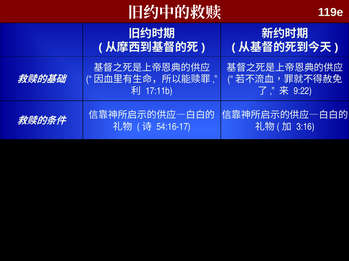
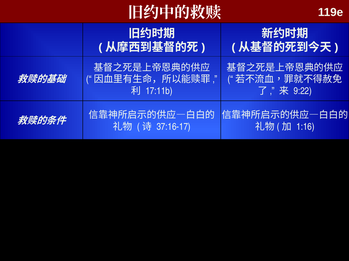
3:16: 3:16 -> 1:16
54:16-17: 54:16-17 -> 37:16-17
